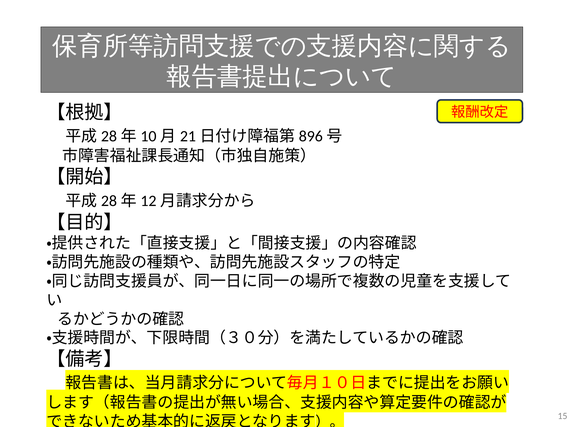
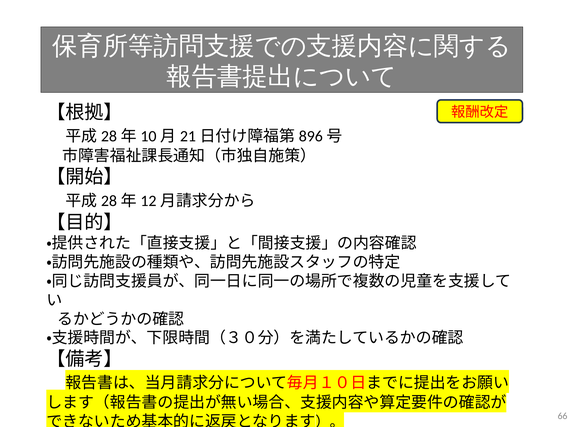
15: 15 -> 66
